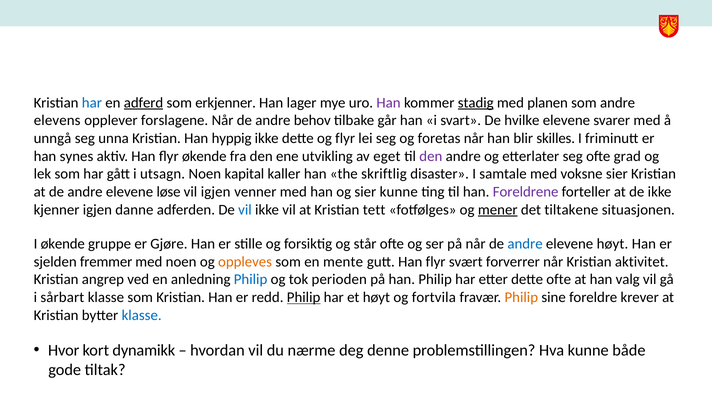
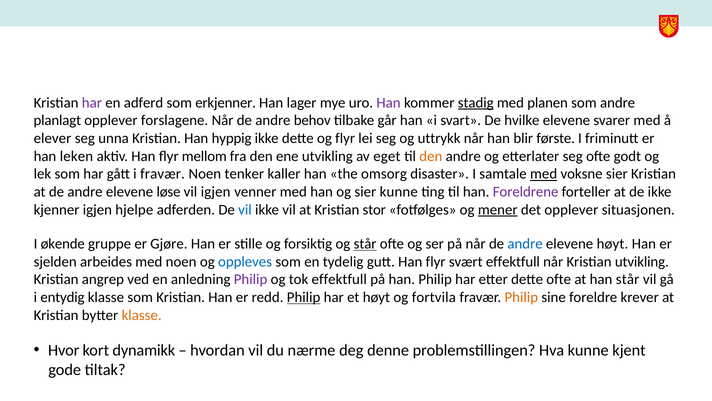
har at (92, 103) colour: blue -> purple
adferd underline: present -> none
elevens: elevens -> planlagt
unngå: unngå -> elever
foretas: foretas -> uttrykk
skilles: skilles -> første
synes: synes -> leken
flyr økende: økende -> mellom
den at (431, 156) colour: purple -> orange
grad: grad -> godt
i utsagn: utsagn -> fravær
kapital: kapital -> tenker
skriftlig: skriftlig -> omsorg
med at (544, 174) underline: none -> present
danne: danne -> hjelpe
tett: tett -> stor
det tiltakene: tiltakene -> opplever
står at (365, 244) underline: none -> present
fremmer: fremmer -> arbeides
oppleves colour: orange -> blue
mente: mente -> tydelig
svært forverrer: forverrer -> effektfull
Kristian aktivitet: aktivitet -> utvikling
Philip at (251, 279) colour: blue -> purple
tok perioden: perioden -> effektfull
han valg: valg -> står
sårbart: sårbart -> entydig
klasse at (142, 315) colour: blue -> orange
både: både -> kjent
